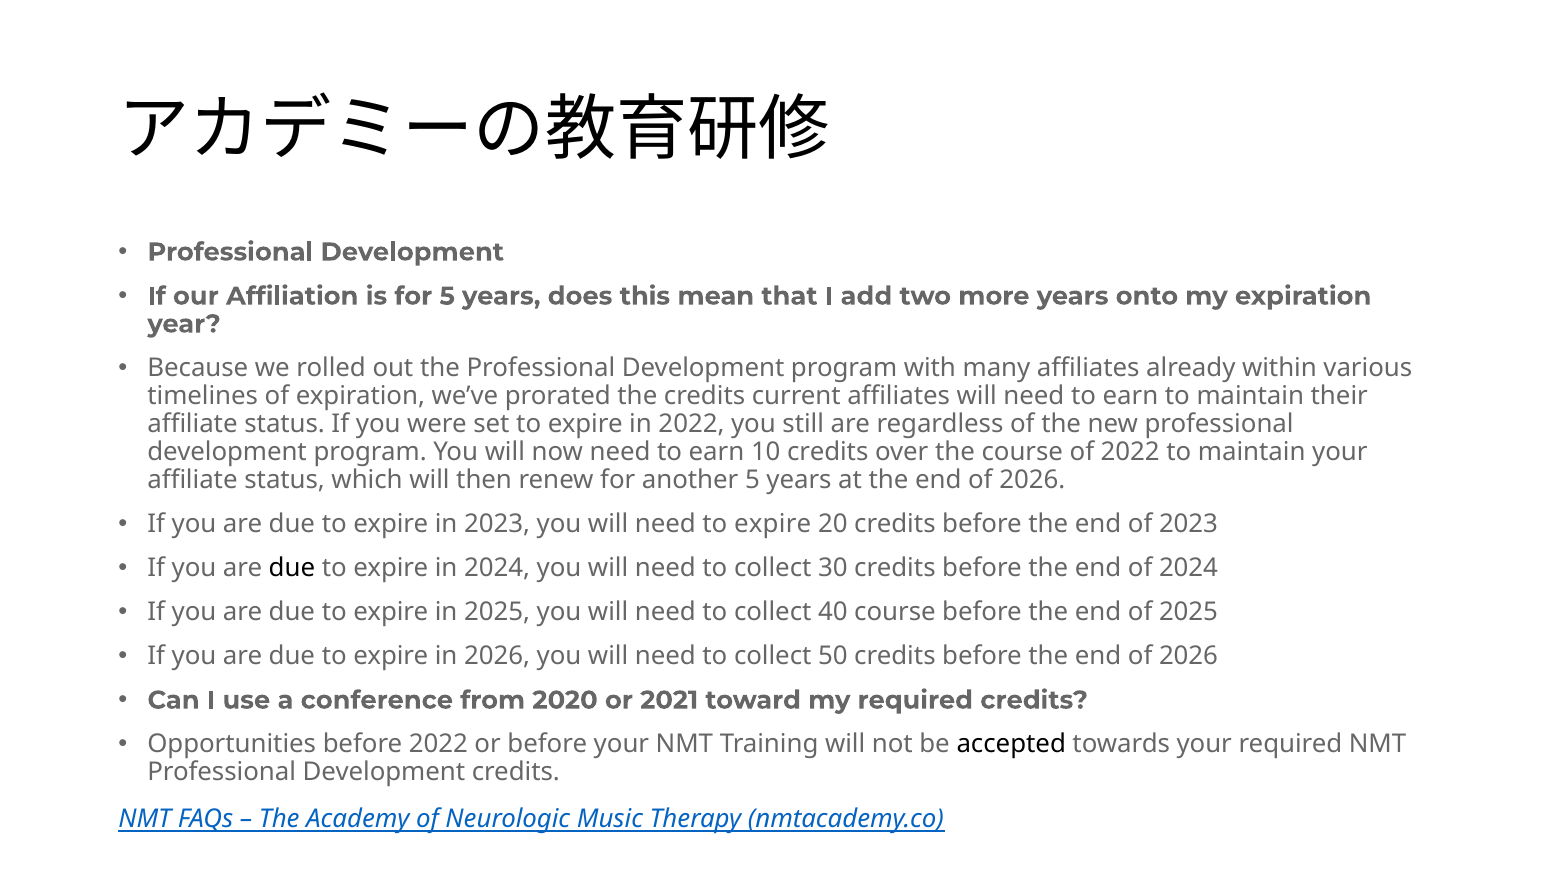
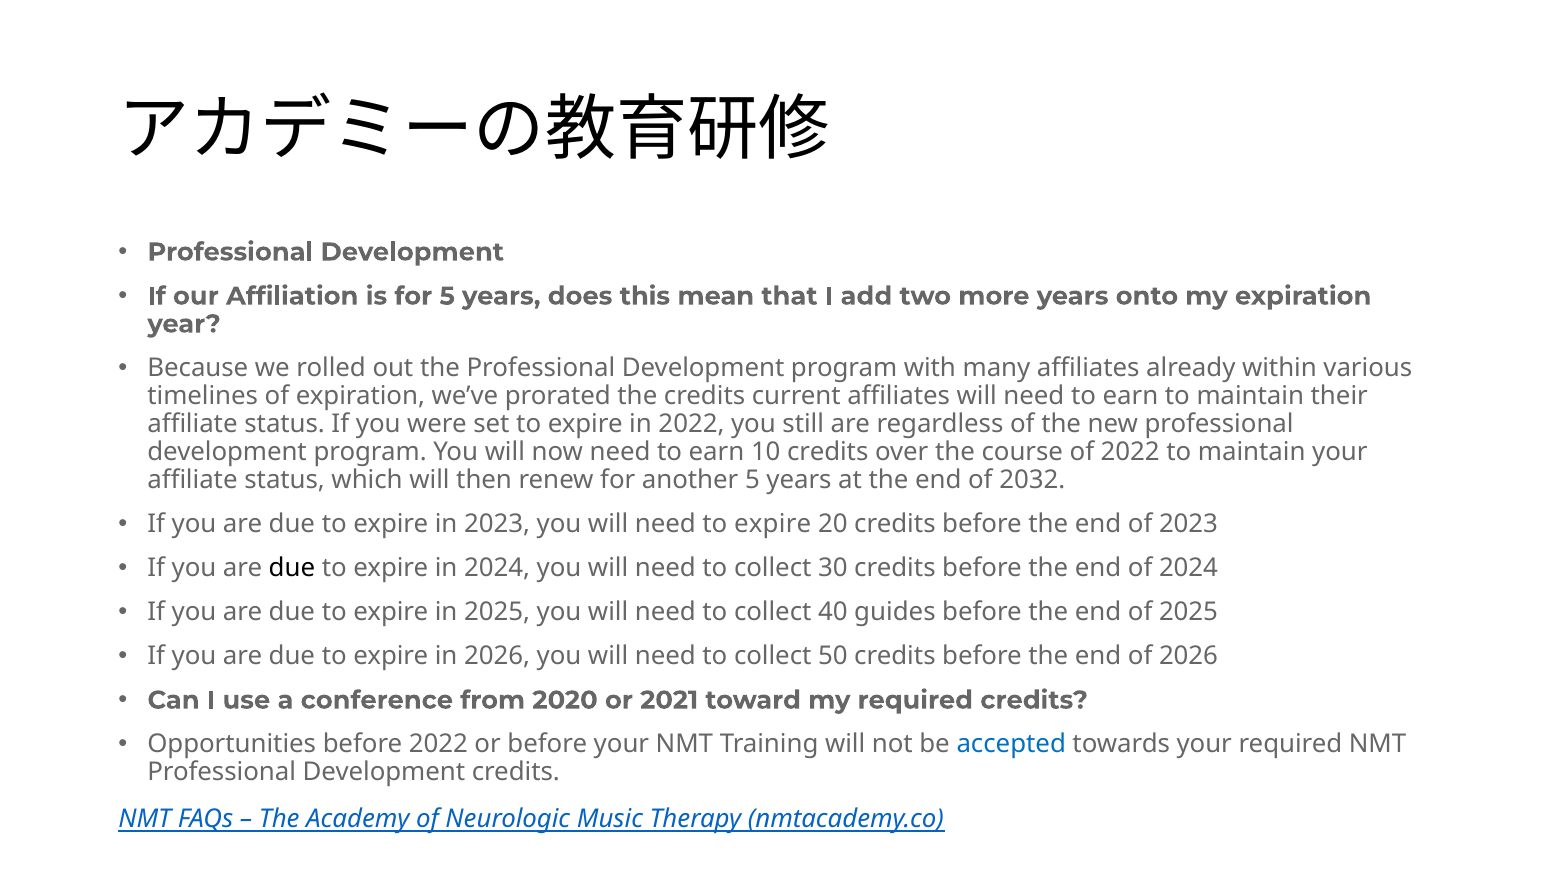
2026 at (1032, 480): 2026 -> 2032
40 course: course -> guides
accepted colour: black -> blue
